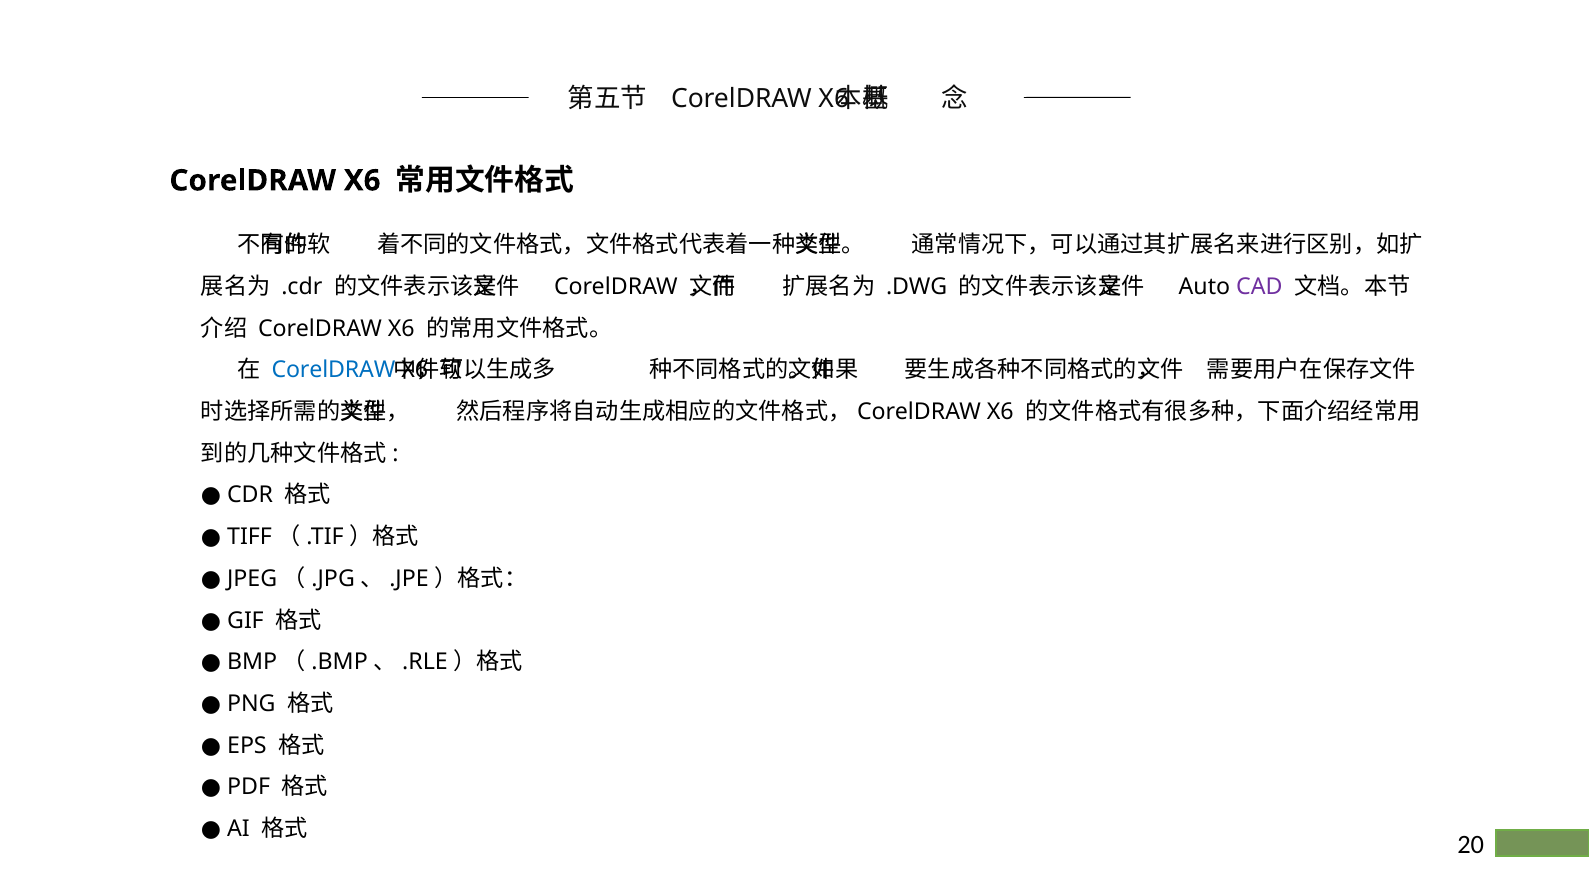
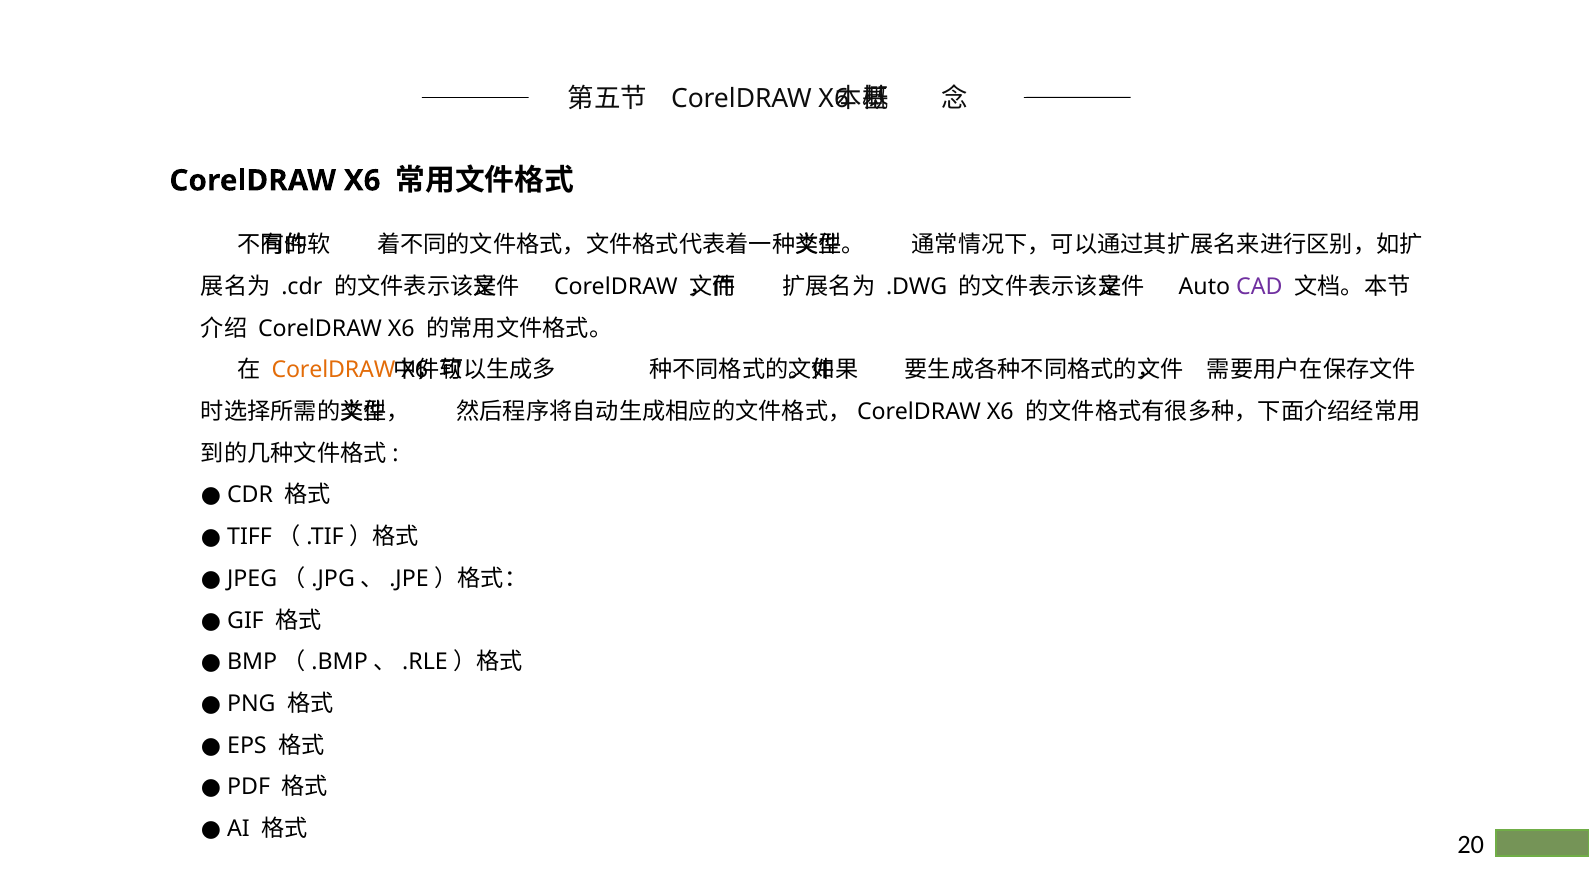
CorelDRAW at (334, 370) colour: blue -> orange
